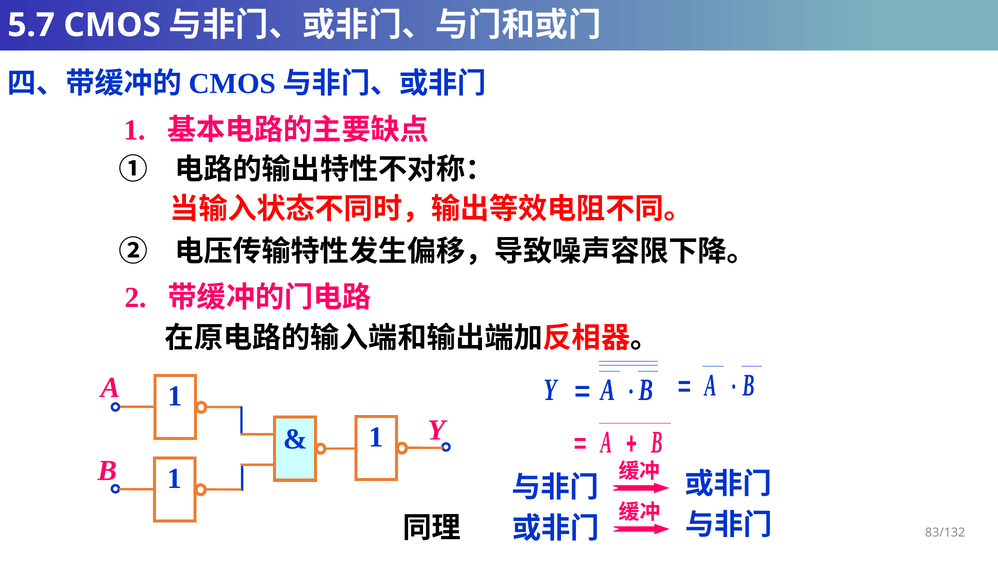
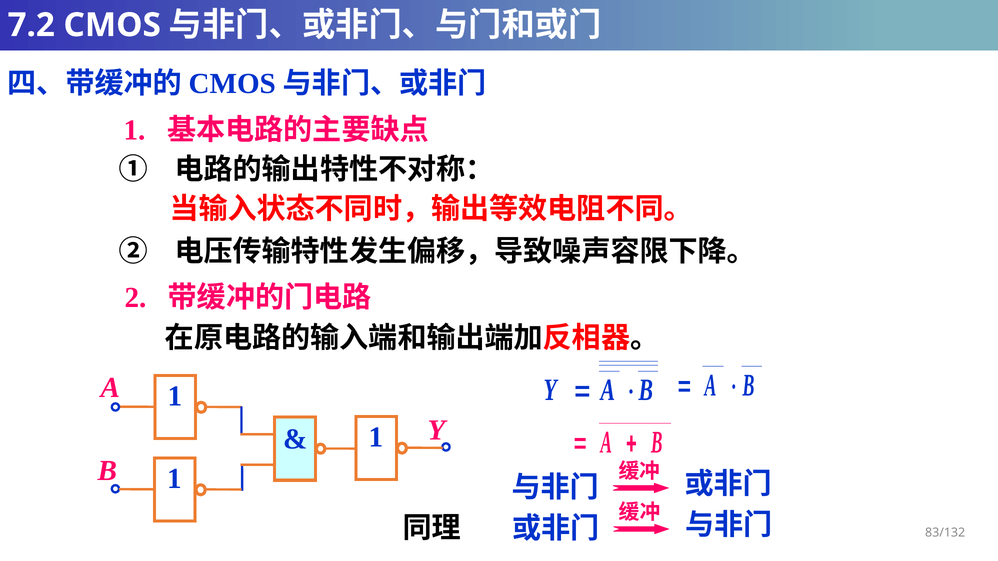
5.7: 5.7 -> 7.2
